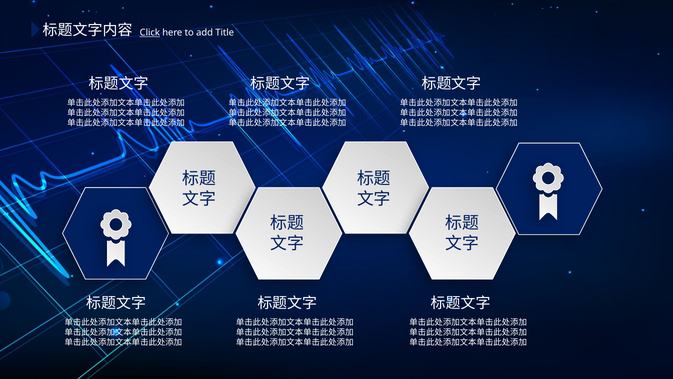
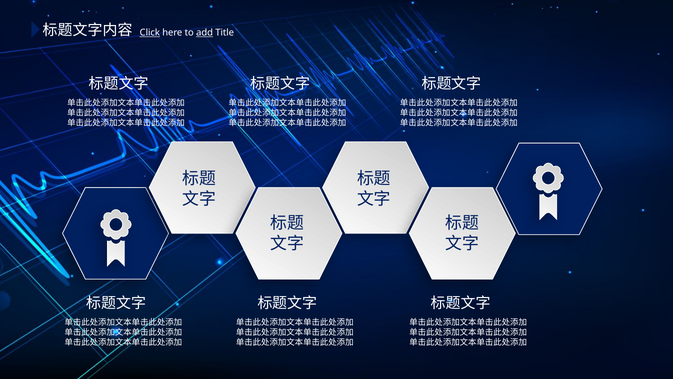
add underline: none -> present
